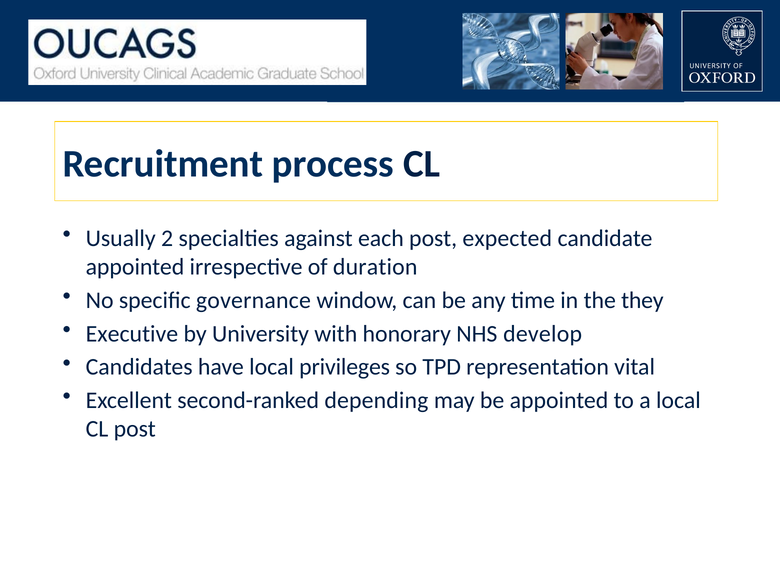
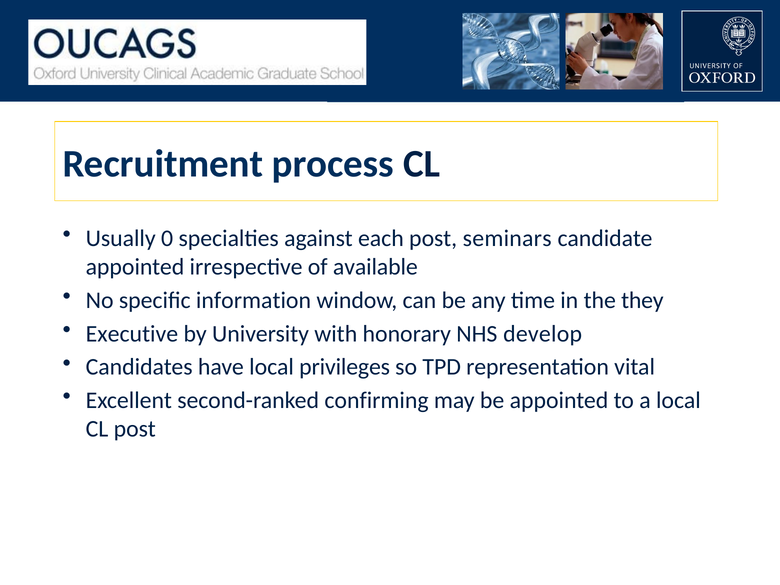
2: 2 -> 0
expected: expected -> seminars
duration: duration -> available
governance: governance -> information
depending: depending -> confirming
